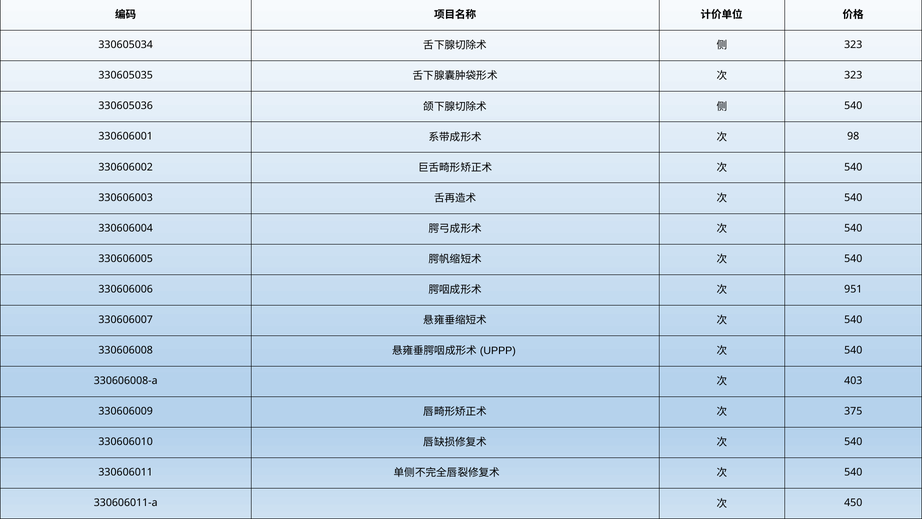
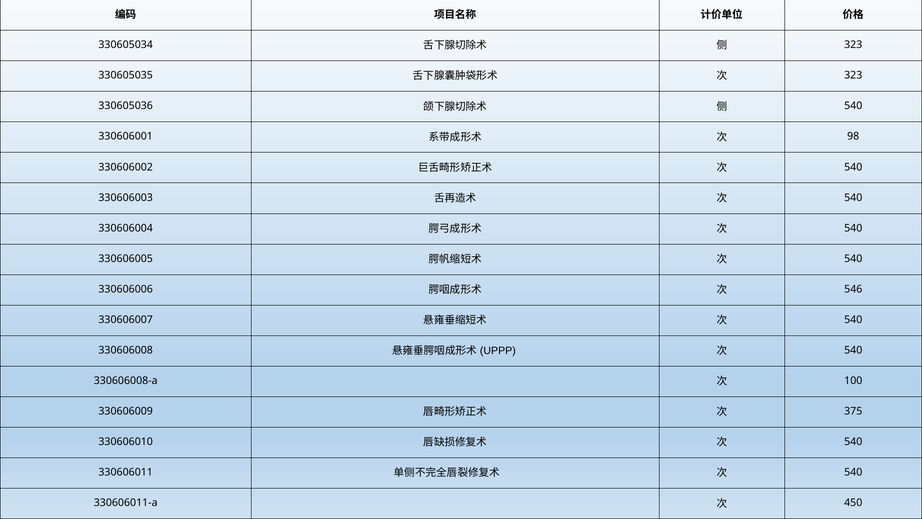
951: 951 -> 546
403: 403 -> 100
